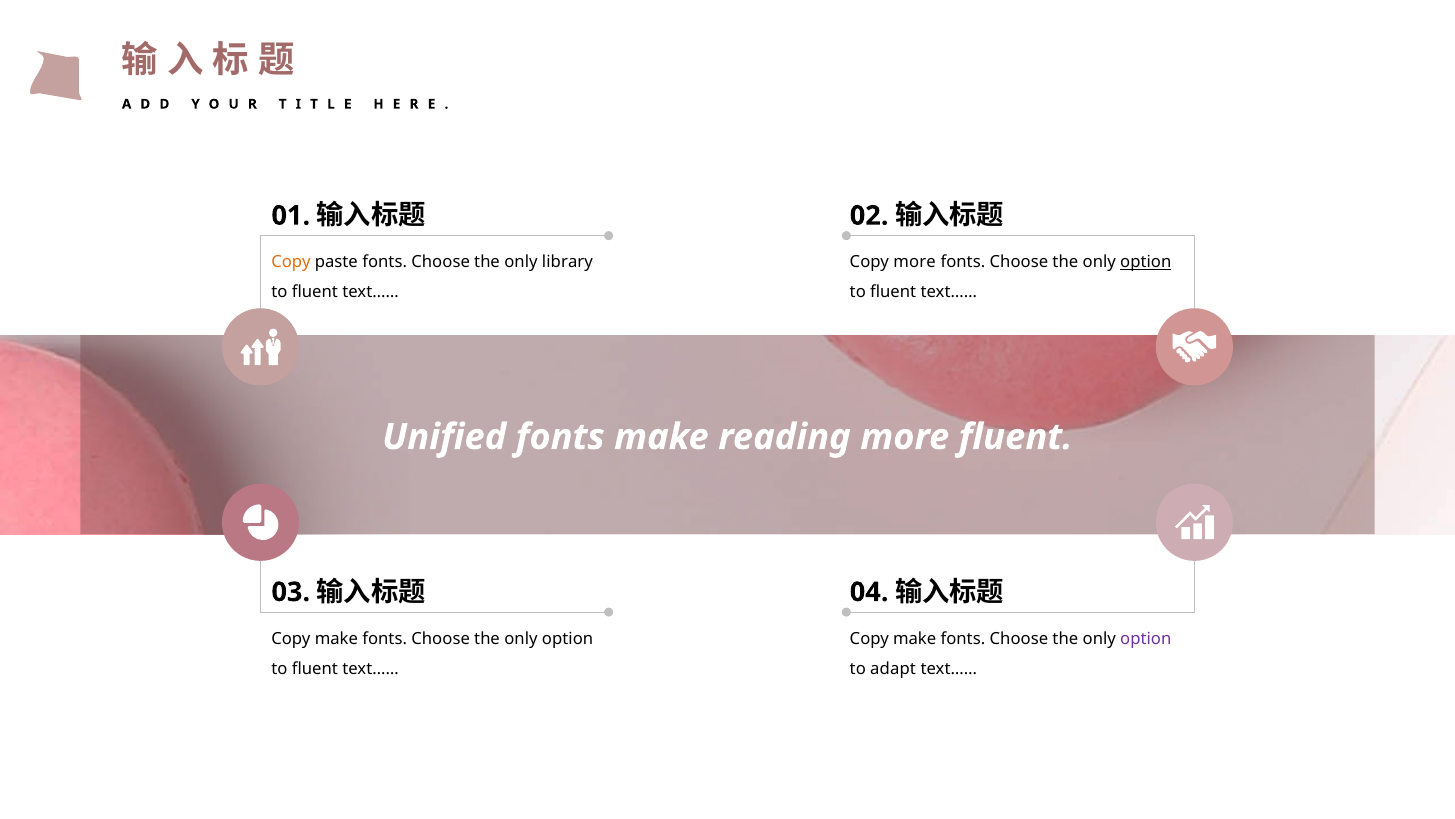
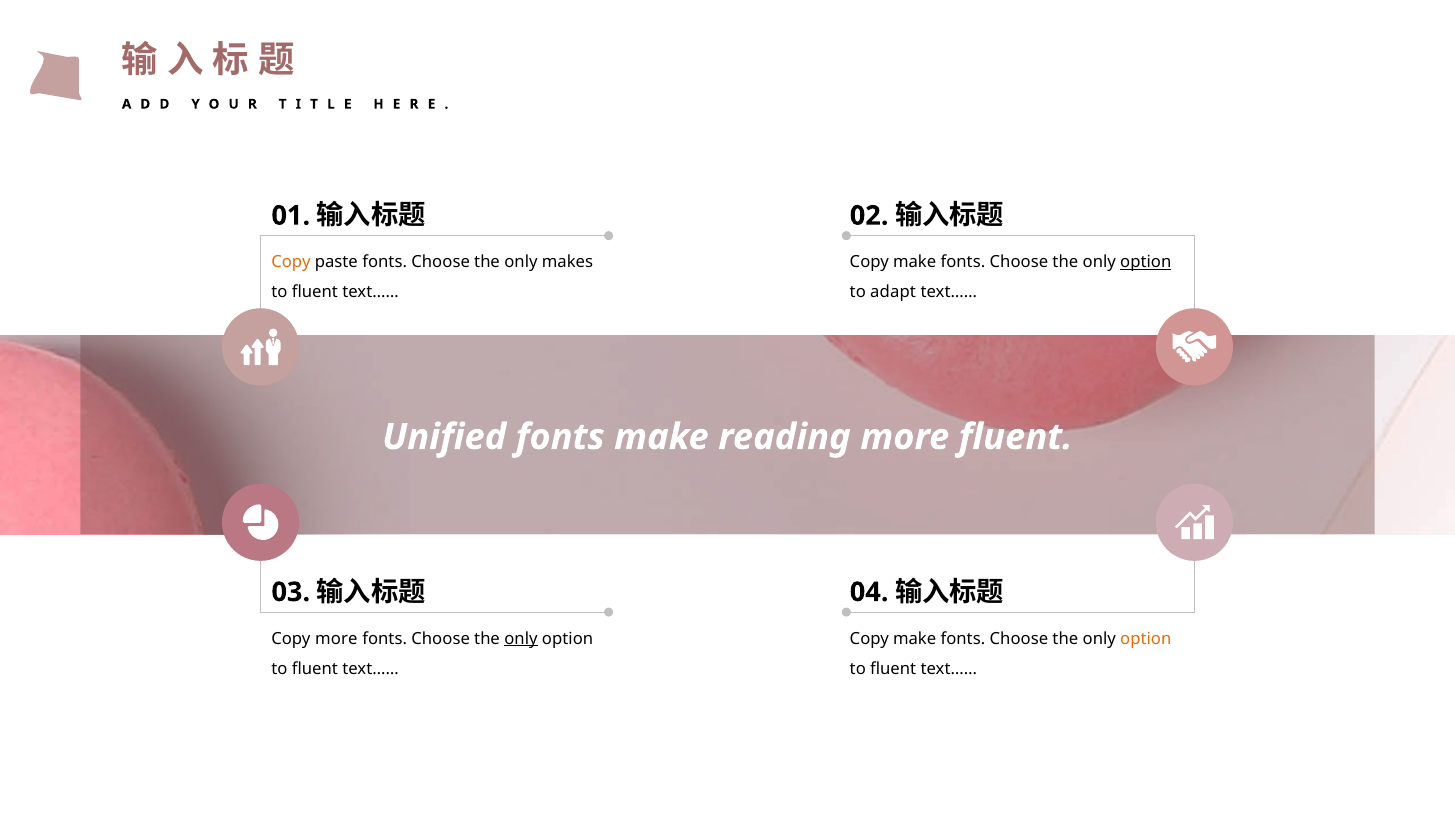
library: library -> makes
more at (915, 262): more -> make
fluent at (893, 292): fluent -> adapt
make at (336, 638): make -> more
only at (521, 638) underline: none -> present
option at (1146, 638) colour: purple -> orange
adapt at (893, 668): adapt -> fluent
